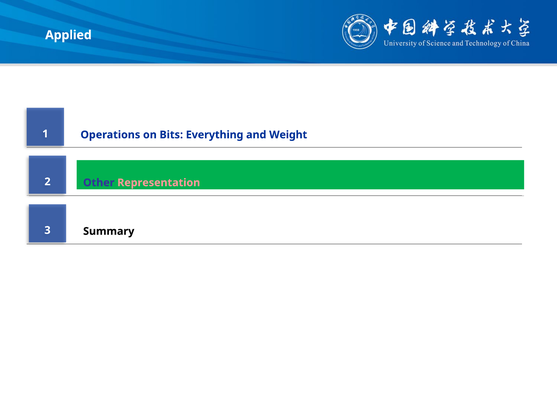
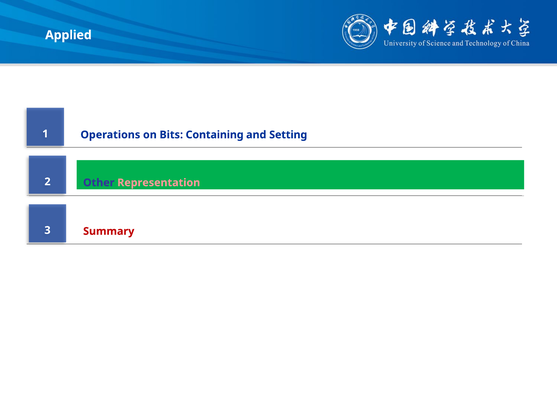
Everything: Everything -> Containing
Weight: Weight -> Setting
Summary colour: black -> red
